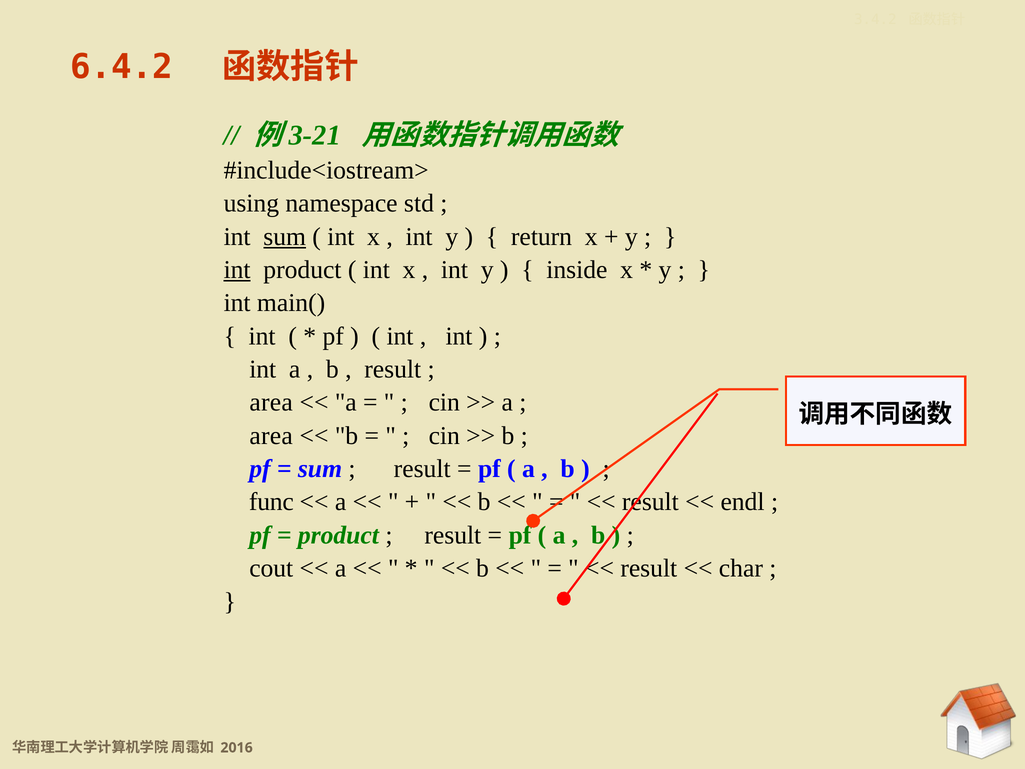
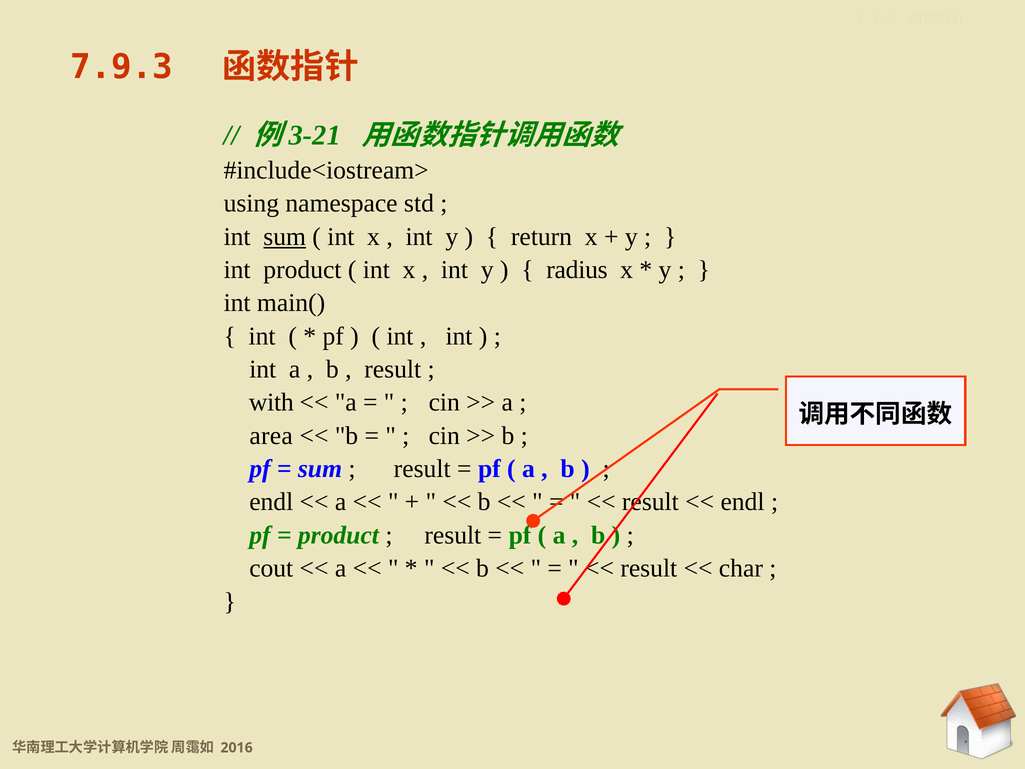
6.4.2: 6.4.2 -> 7.9.3
int at (237, 270) underline: present -> none
inside: inside -> radius
area at (271, 402): area -> with
func at (271, 502): func -> endl
